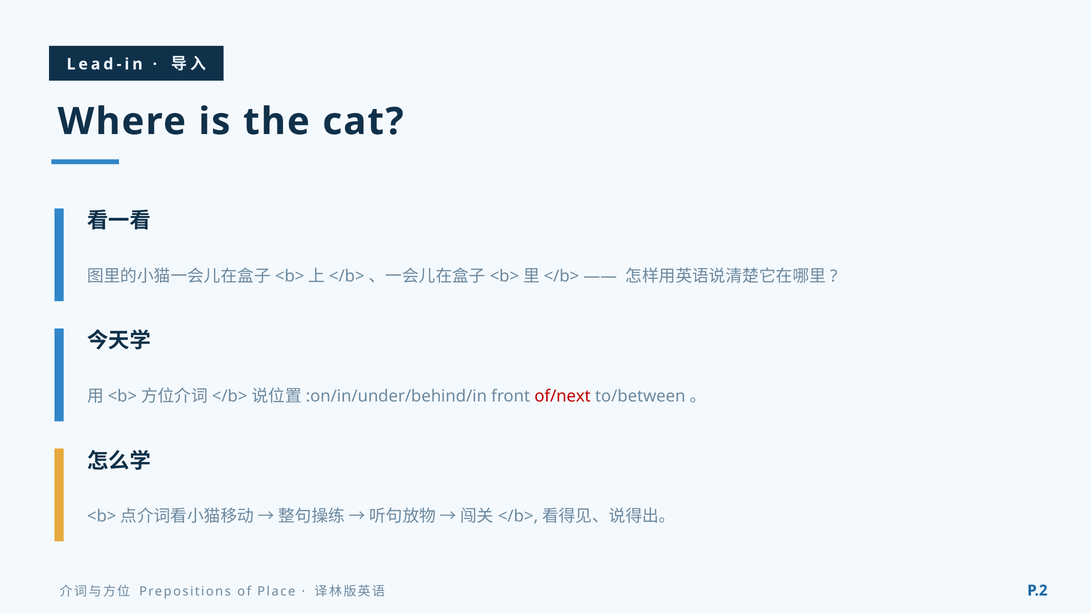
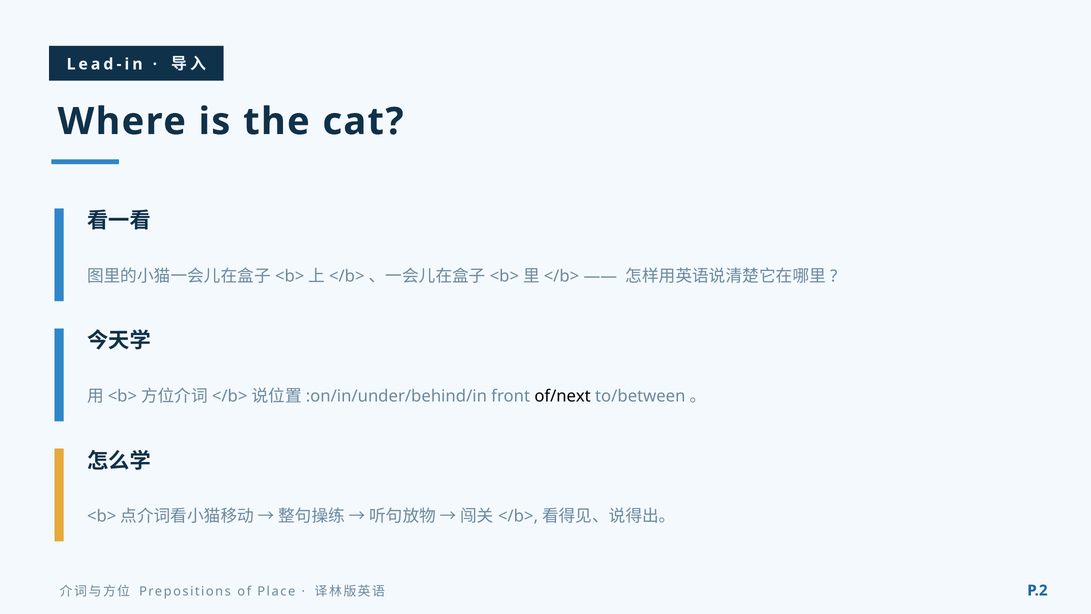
of/next colour: red -> black
